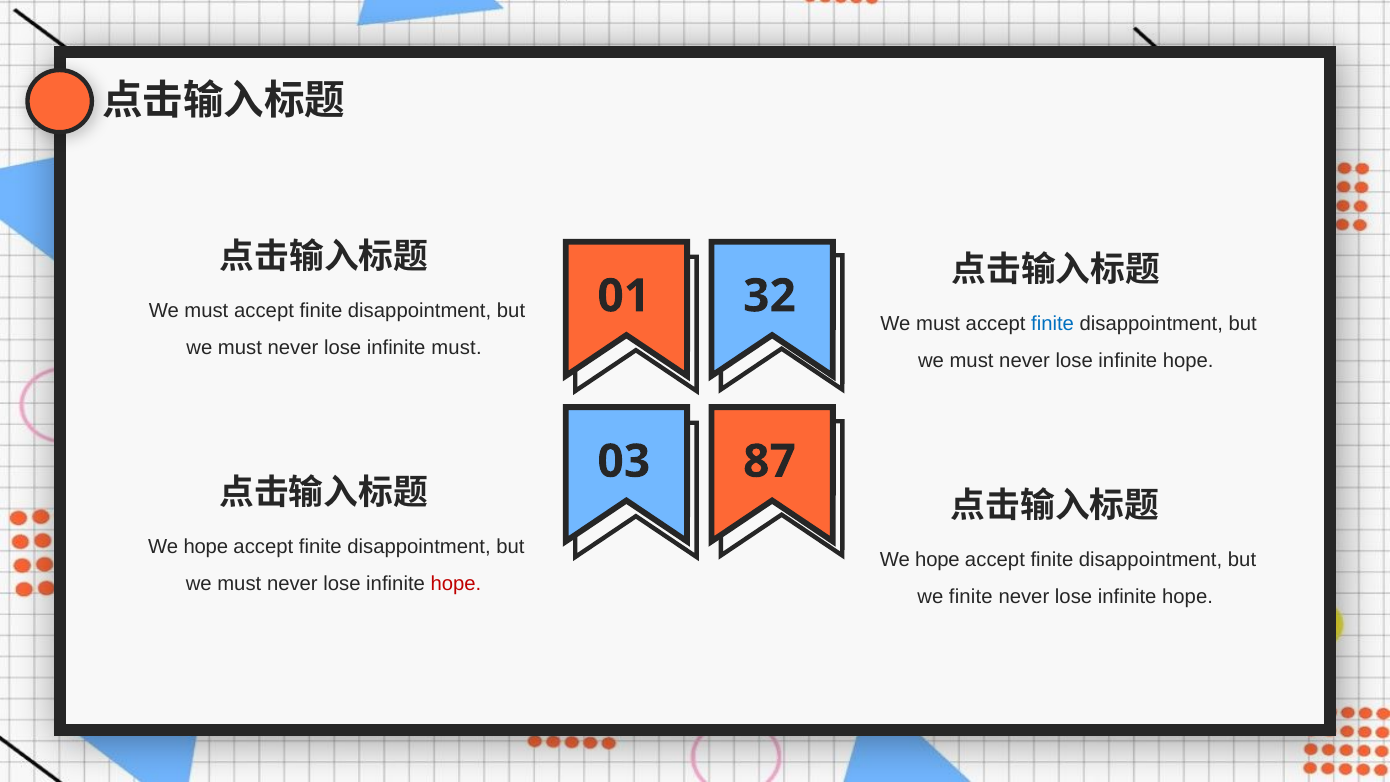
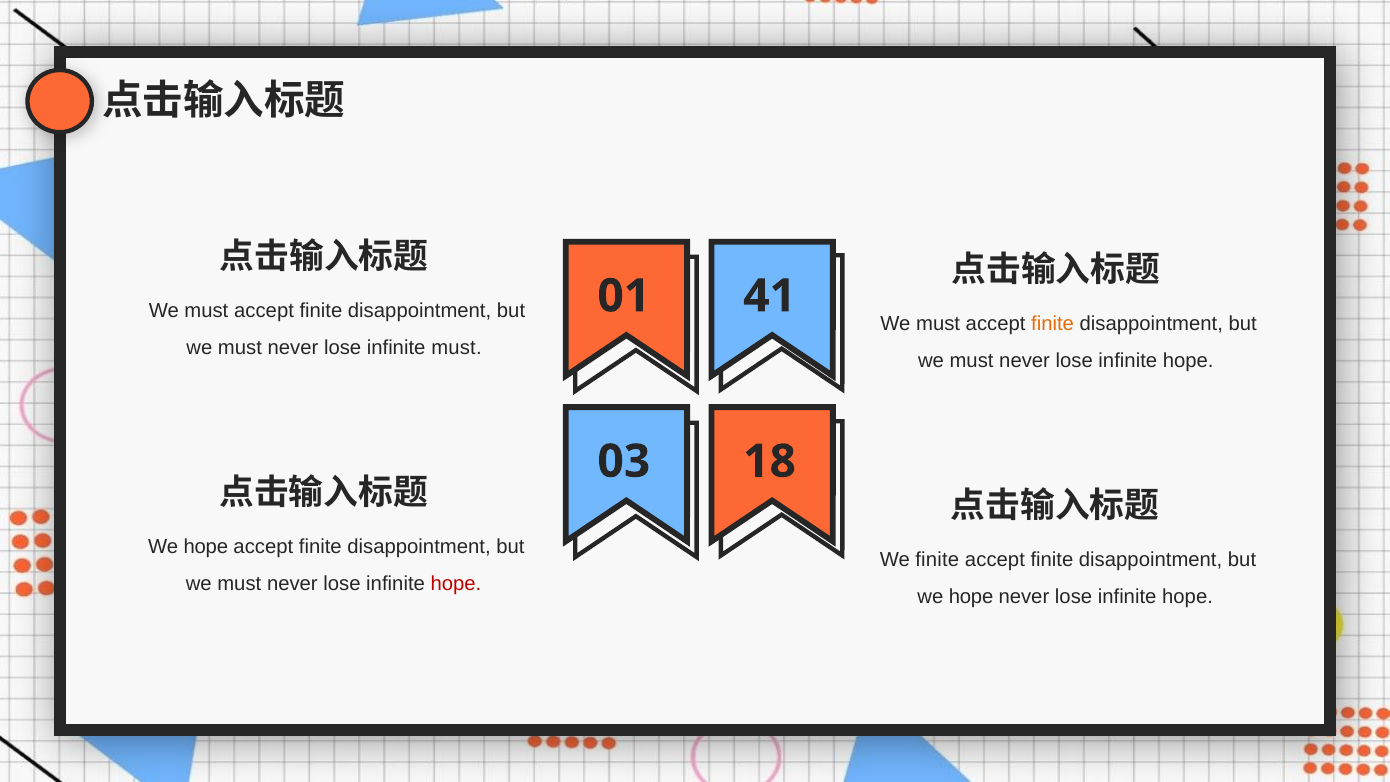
32: 32 -> 41
finite at (1053, 324) colour: blue -> orange
87: 87 -> 18
hope at (937, 560): hope -> finite
finite at (971, 596): finite -> hope
